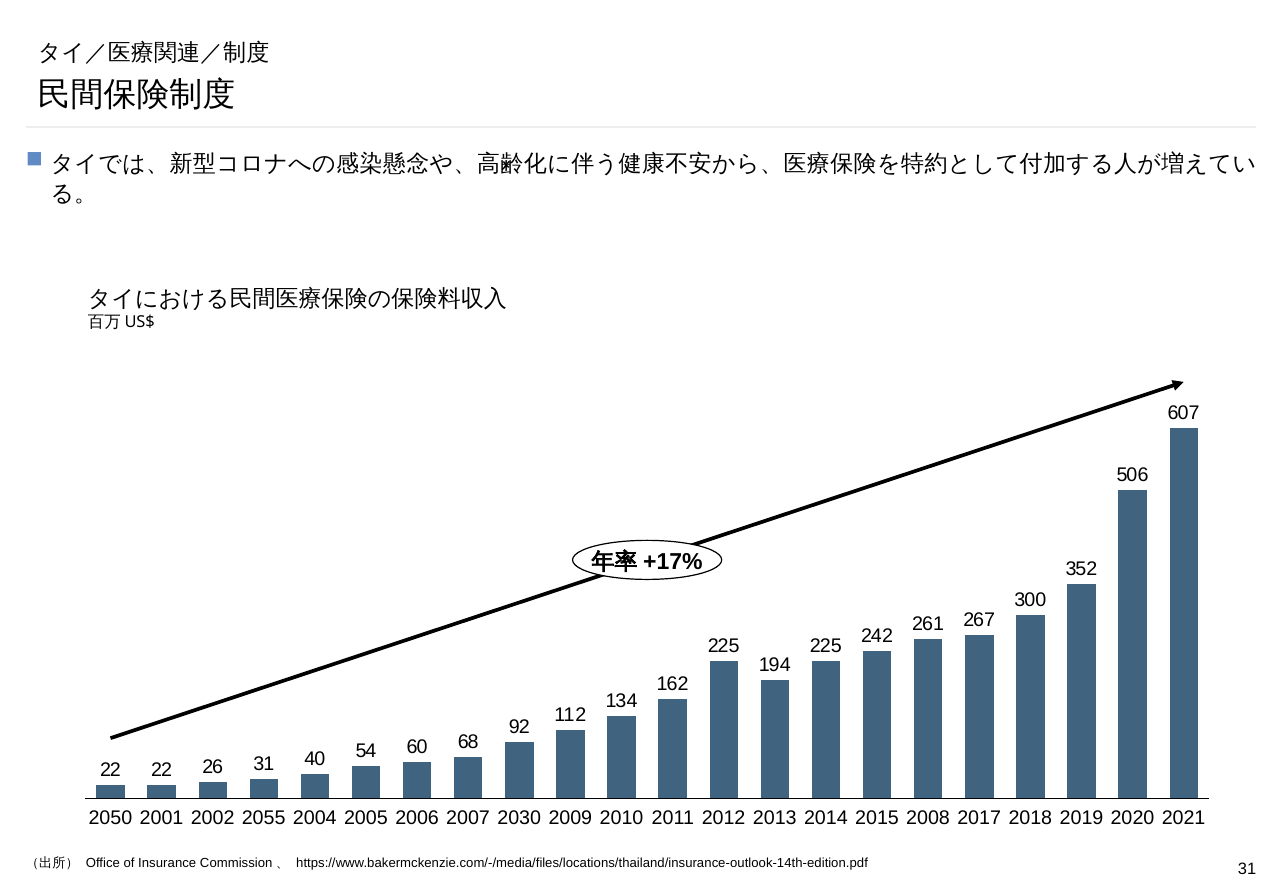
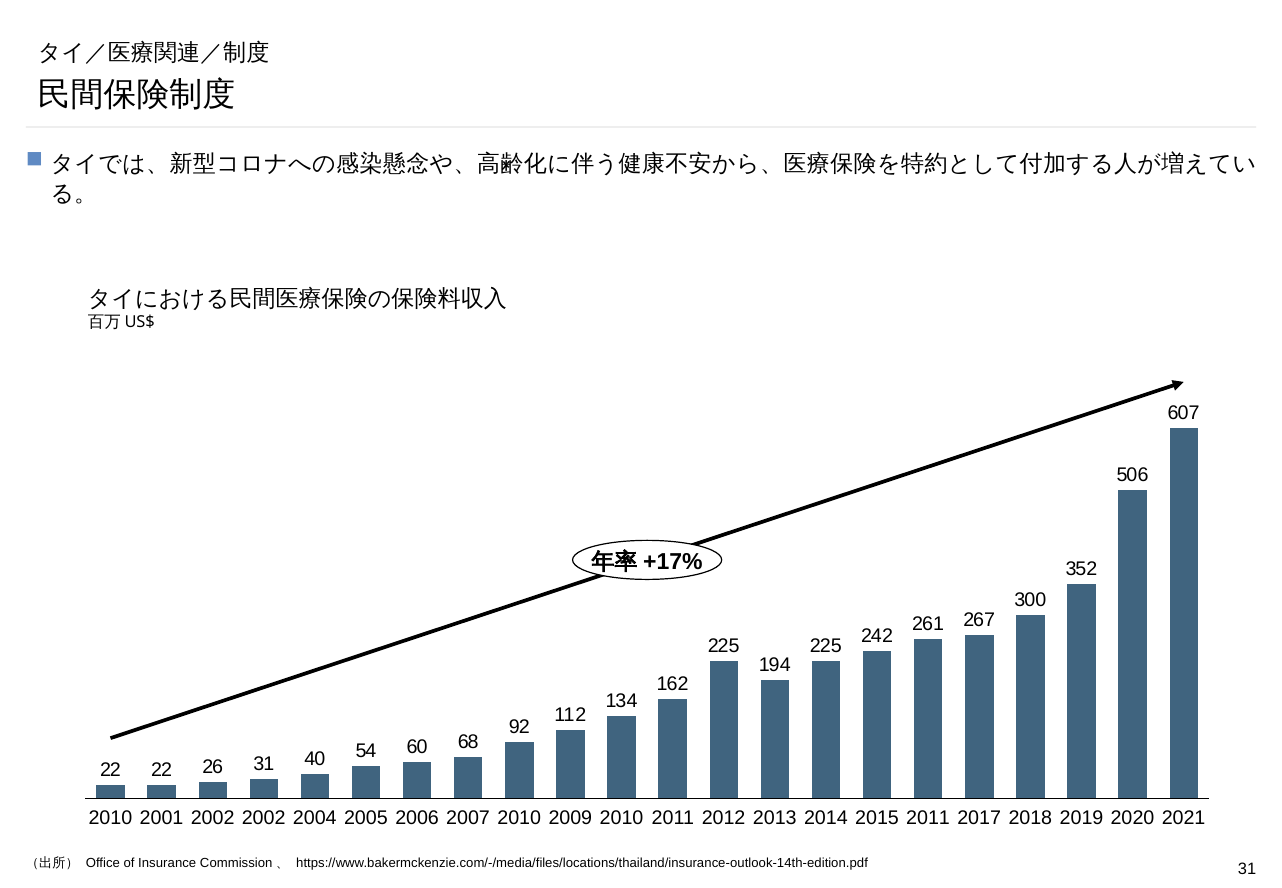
2050 at (110, 818): 2050 -> 2010
2055 at (264, 818): 2055 -> 2002
2006 2030: 2030 -> 2010
2015 2008: 2008 -> 2011
